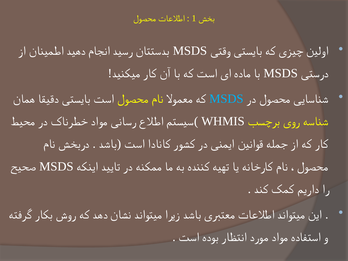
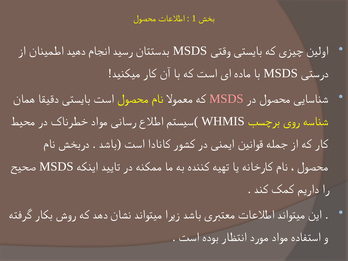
MSDS at (226, 99) colour: light blue -> pink
